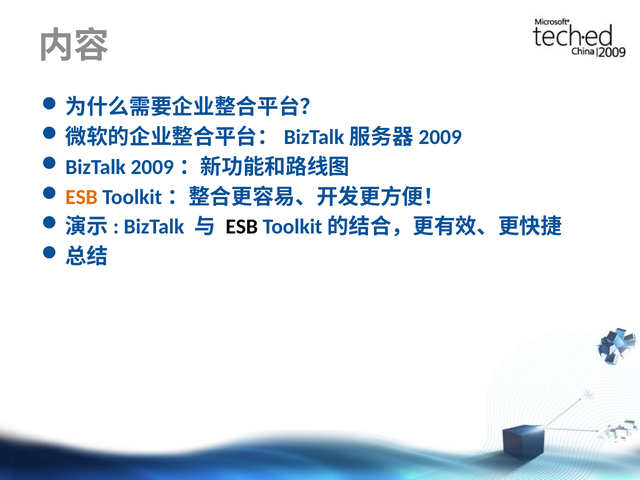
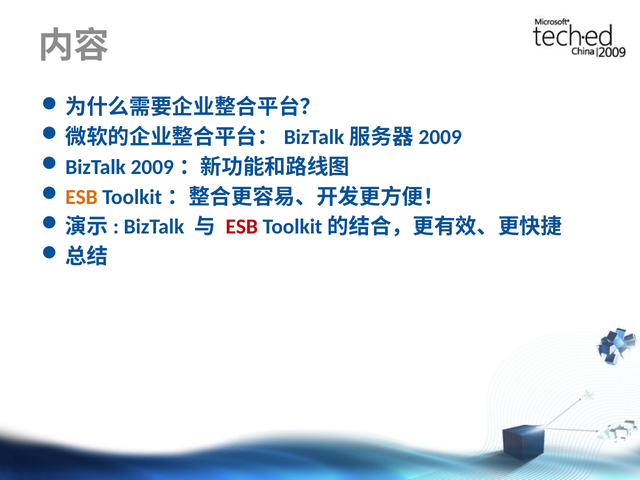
ESB at (242, 227) colour: black -> red
